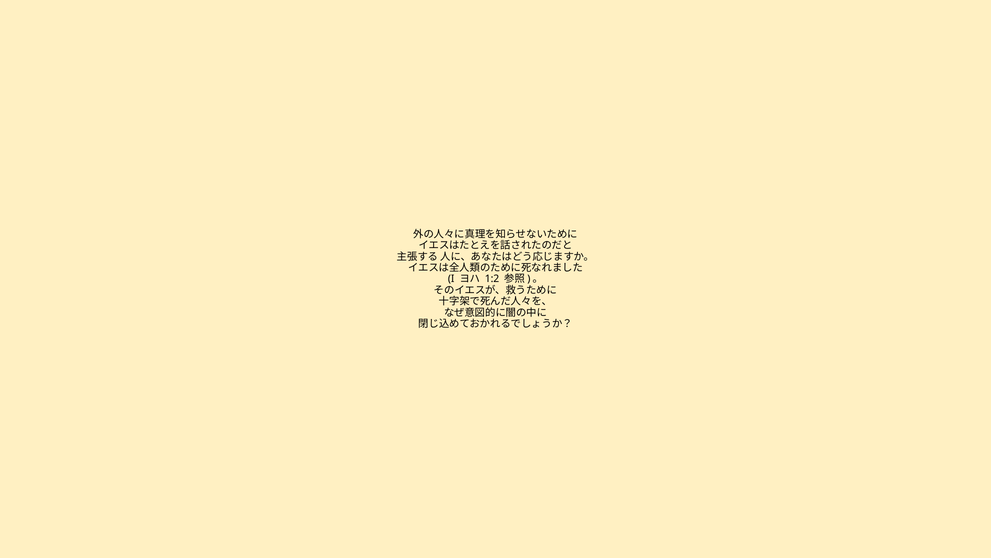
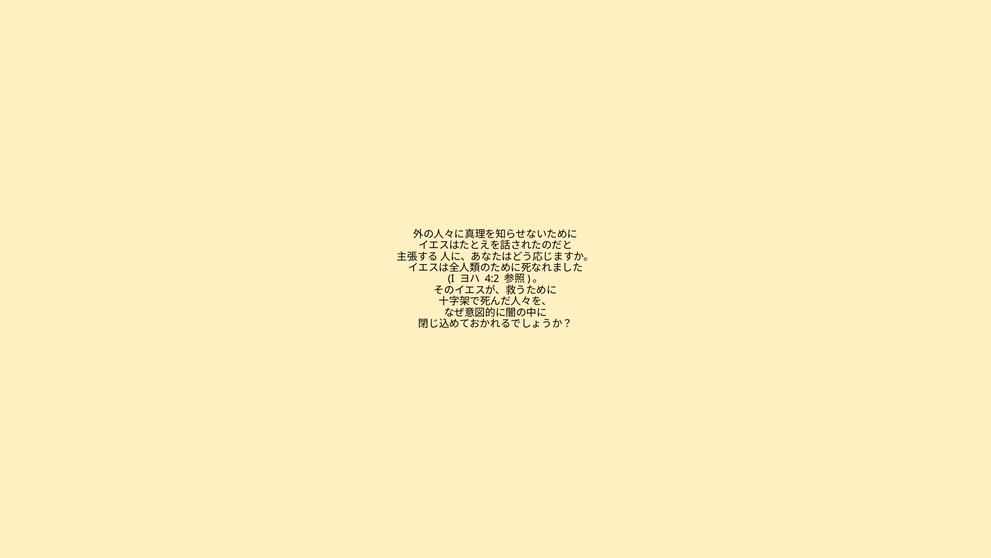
1:2: 1:2 -> 4:2
